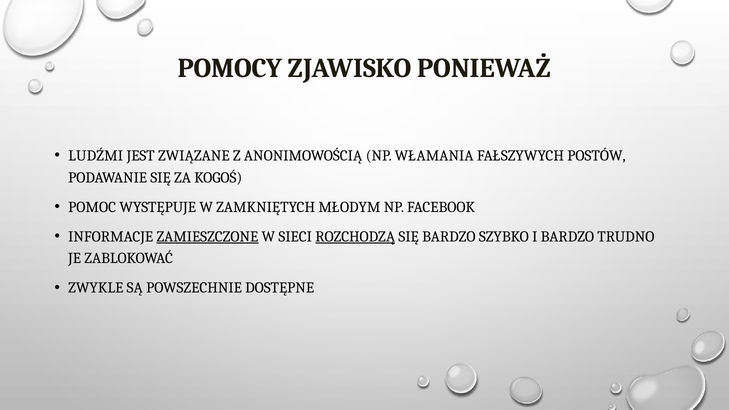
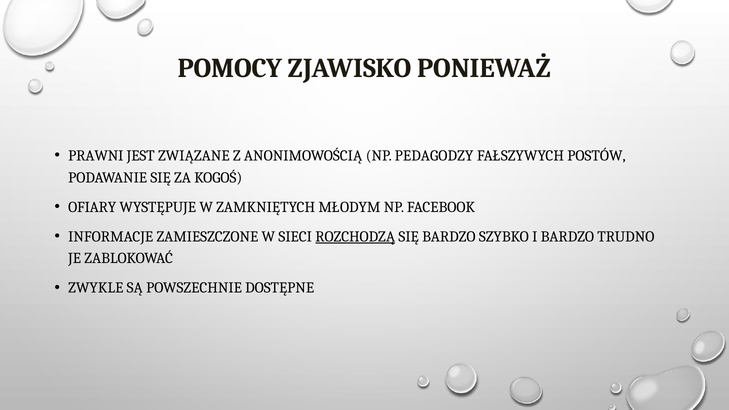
LUDŹMI: LUDŹMI -> PRAWNI
WŁAMANIA: WŁAMANIA -> PEDAGODZY
POMOC: POMOC -> OFIARY
ZAMIESZCZONE underline: present -> none
